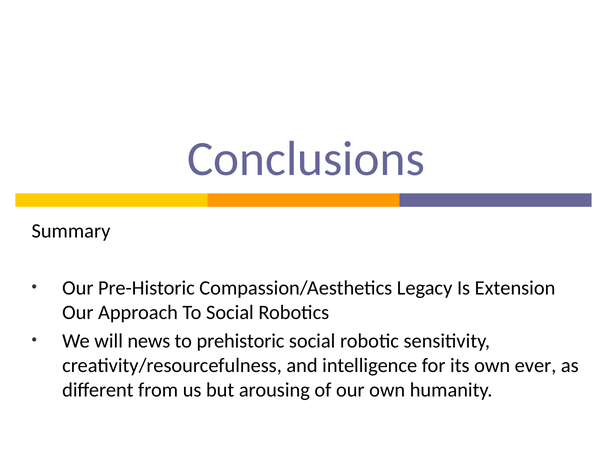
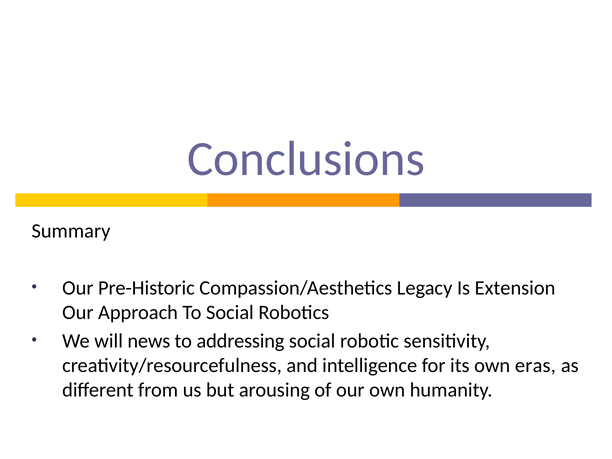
prehistoric: prehistoric -> addressing
ever: ever -> eras
